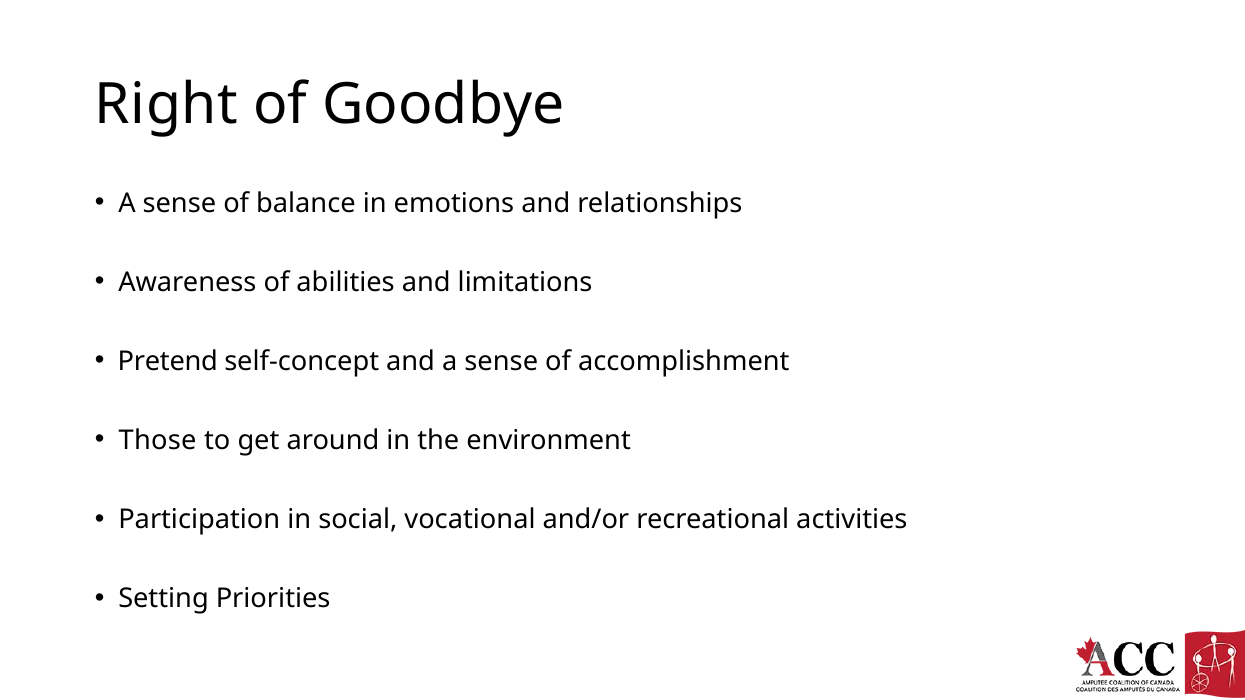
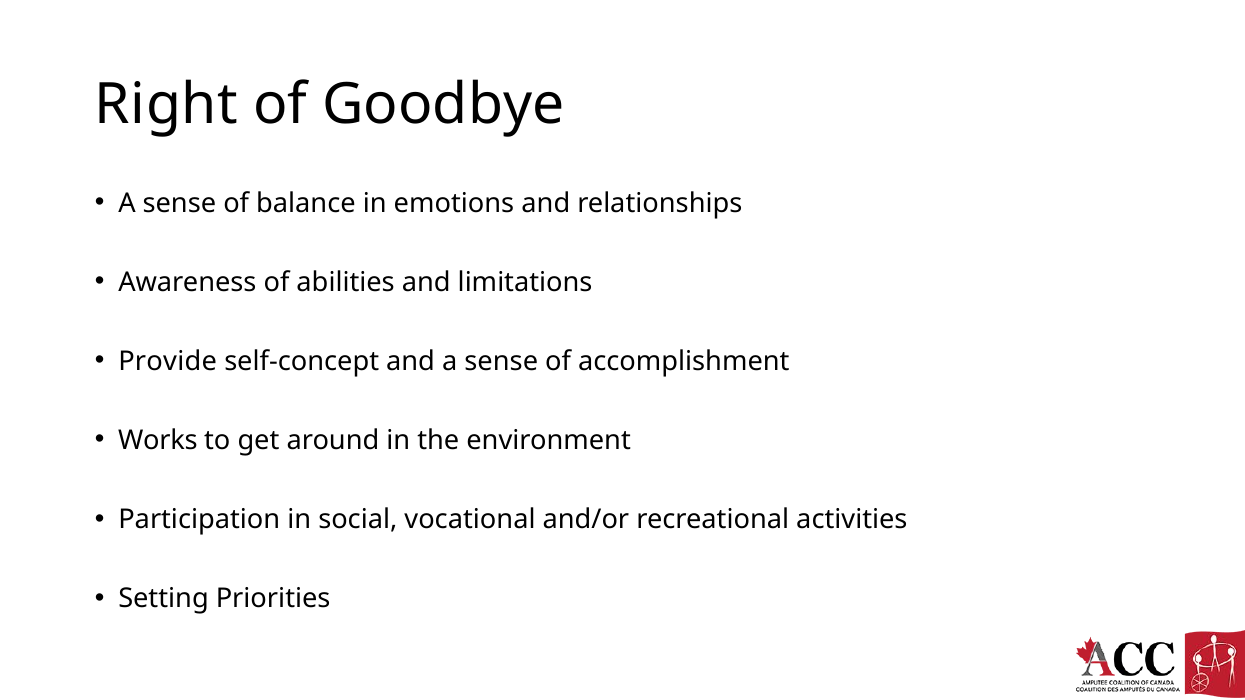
Pretend: Pretend -> Provide
Those: Those -> Works
